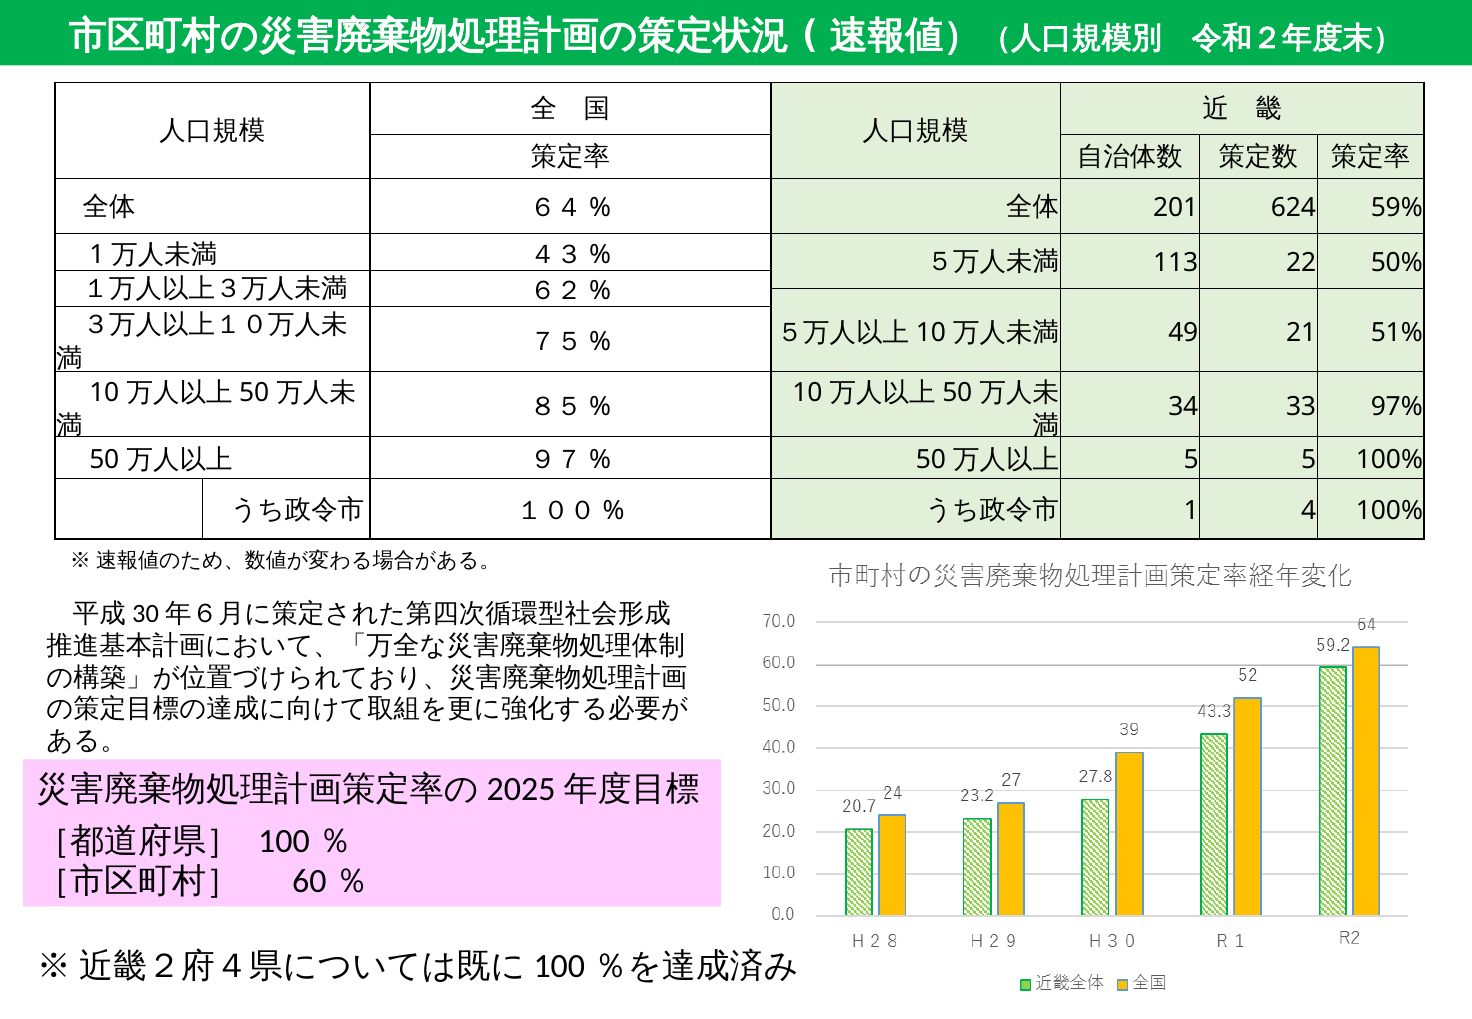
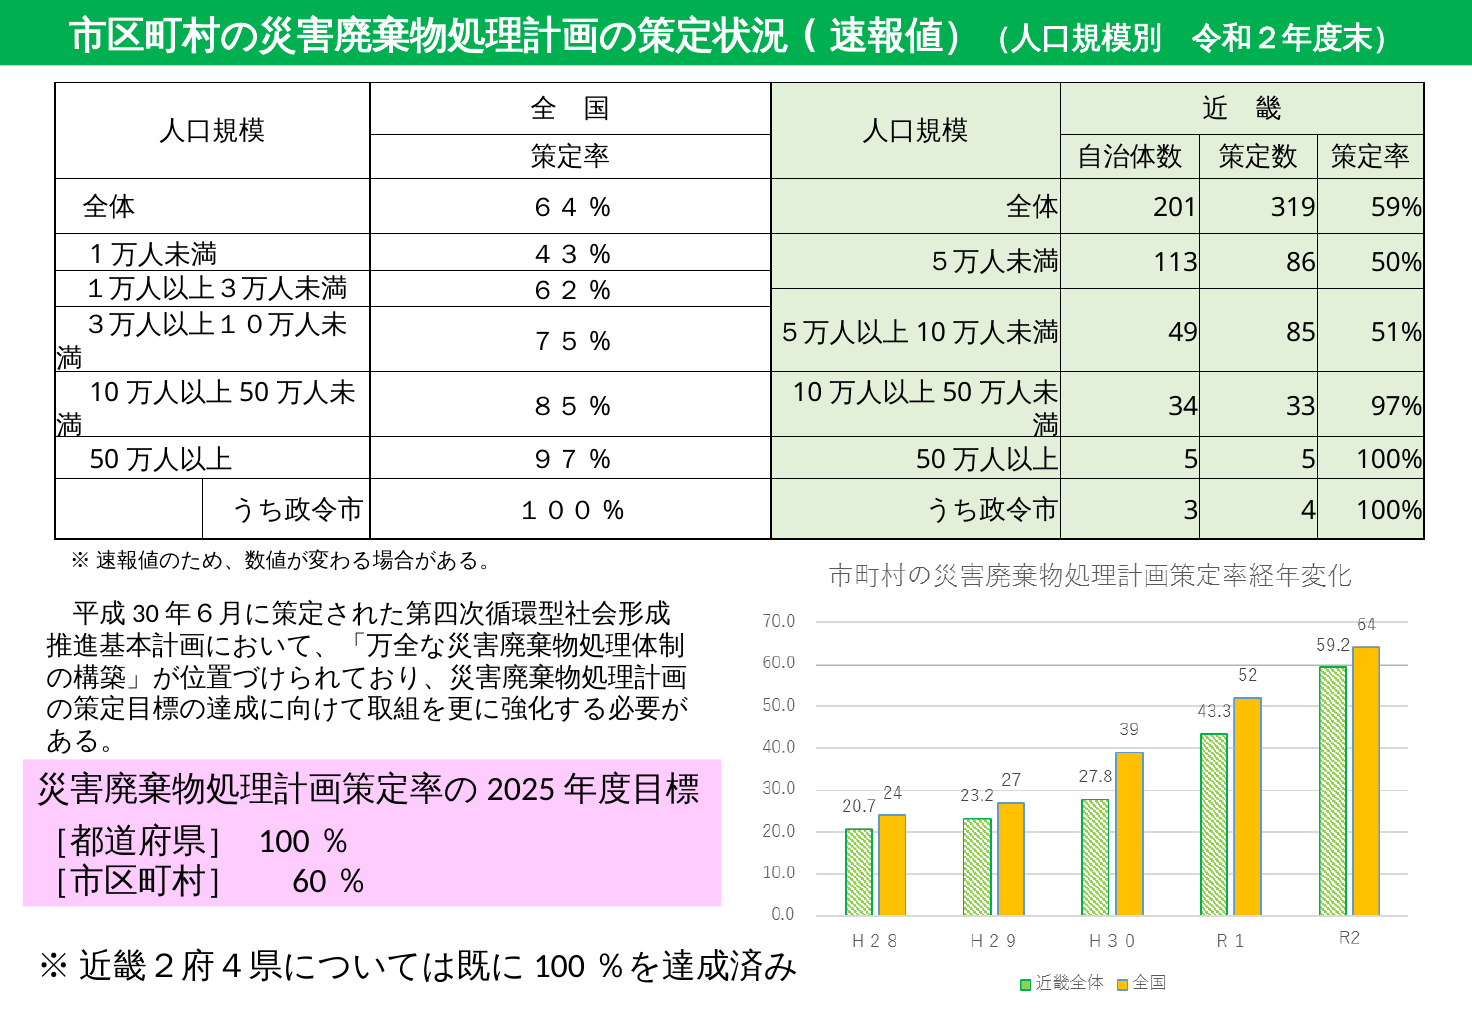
624: 624 -> 319
22: 22 -> 86
21: 21 -> 85
1 at (1191, 511): 1 -> 3
